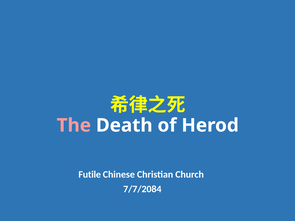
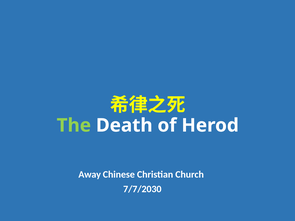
The colour: pink -> light green
Futile: Futile -> Away
7/7/2084: 7/7/2084 -> 7/7/2030
